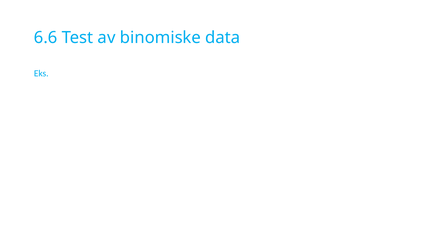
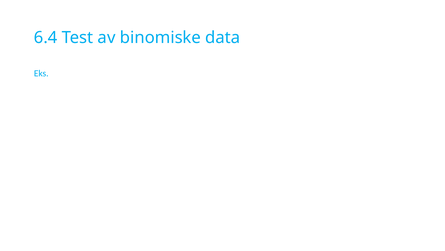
6.6: 6.6 -> 6.4
